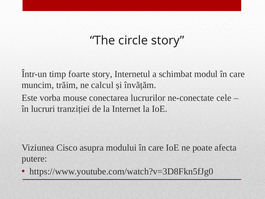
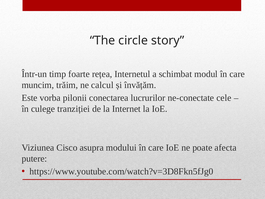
foarte story: story -> rețea
mouse: mouse -> pilonii
lucruri: lucruri -> culege
